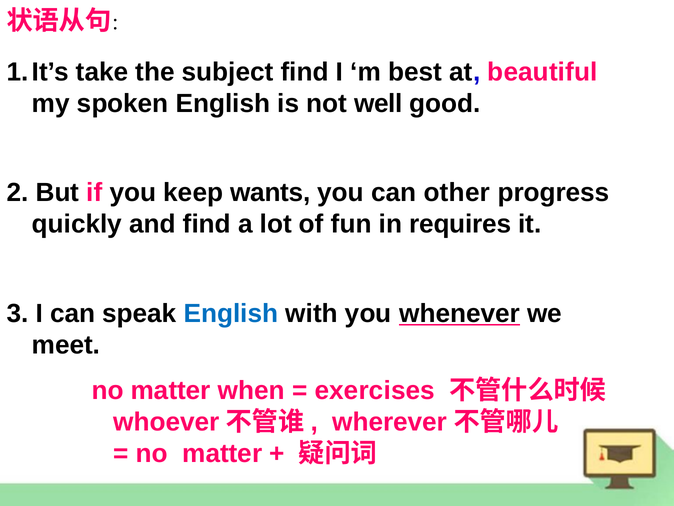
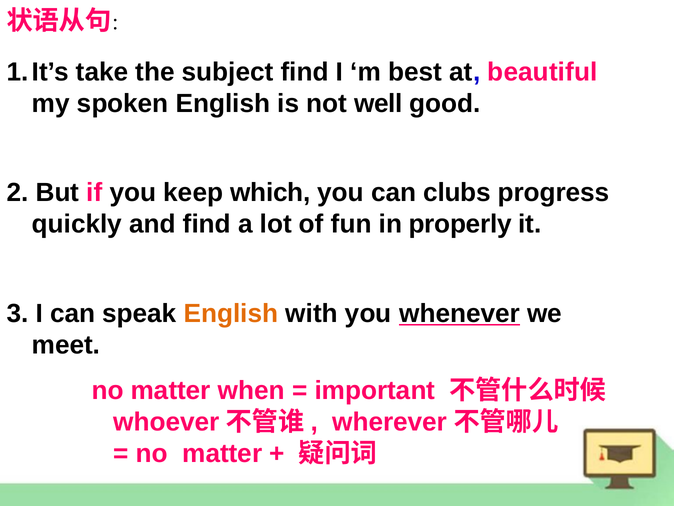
wants: wants -> which
other: other -> clubs
requires: requires -> properly
English at (231, 313) colour: blue -> orange
exercises: exercises -> important
